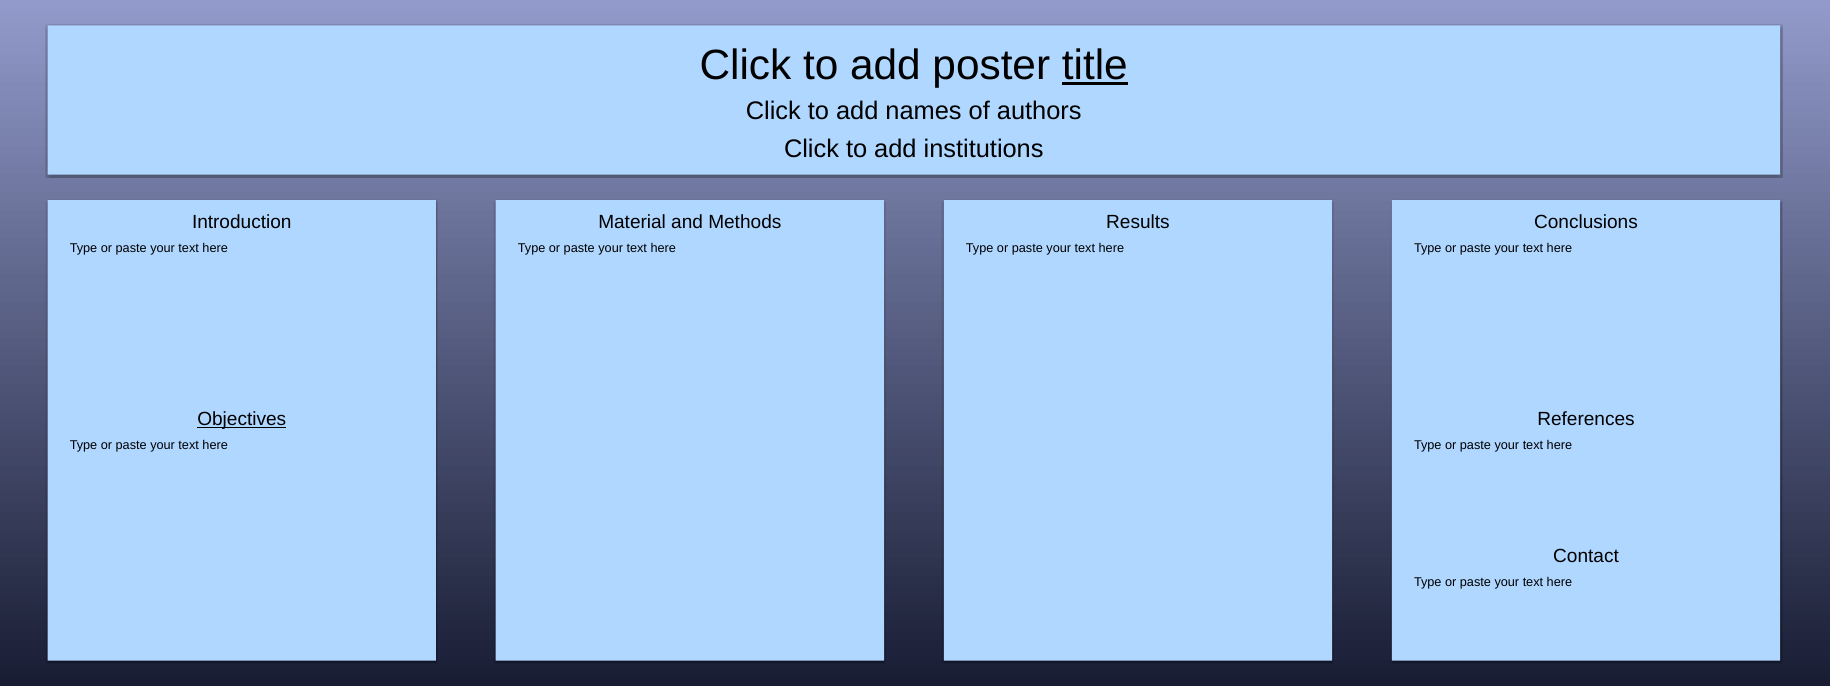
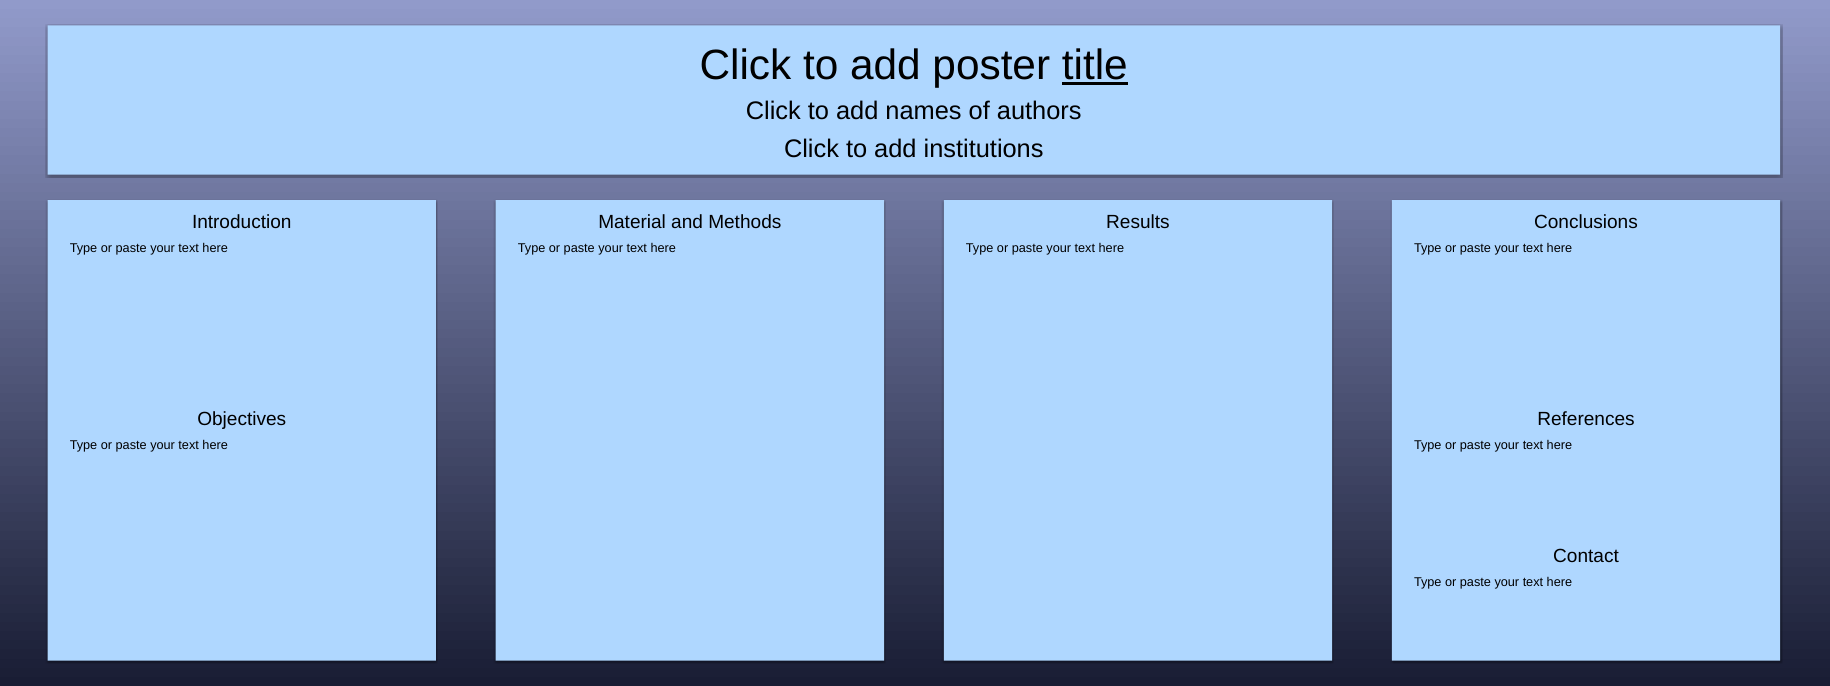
Objectives underline: present -> none
